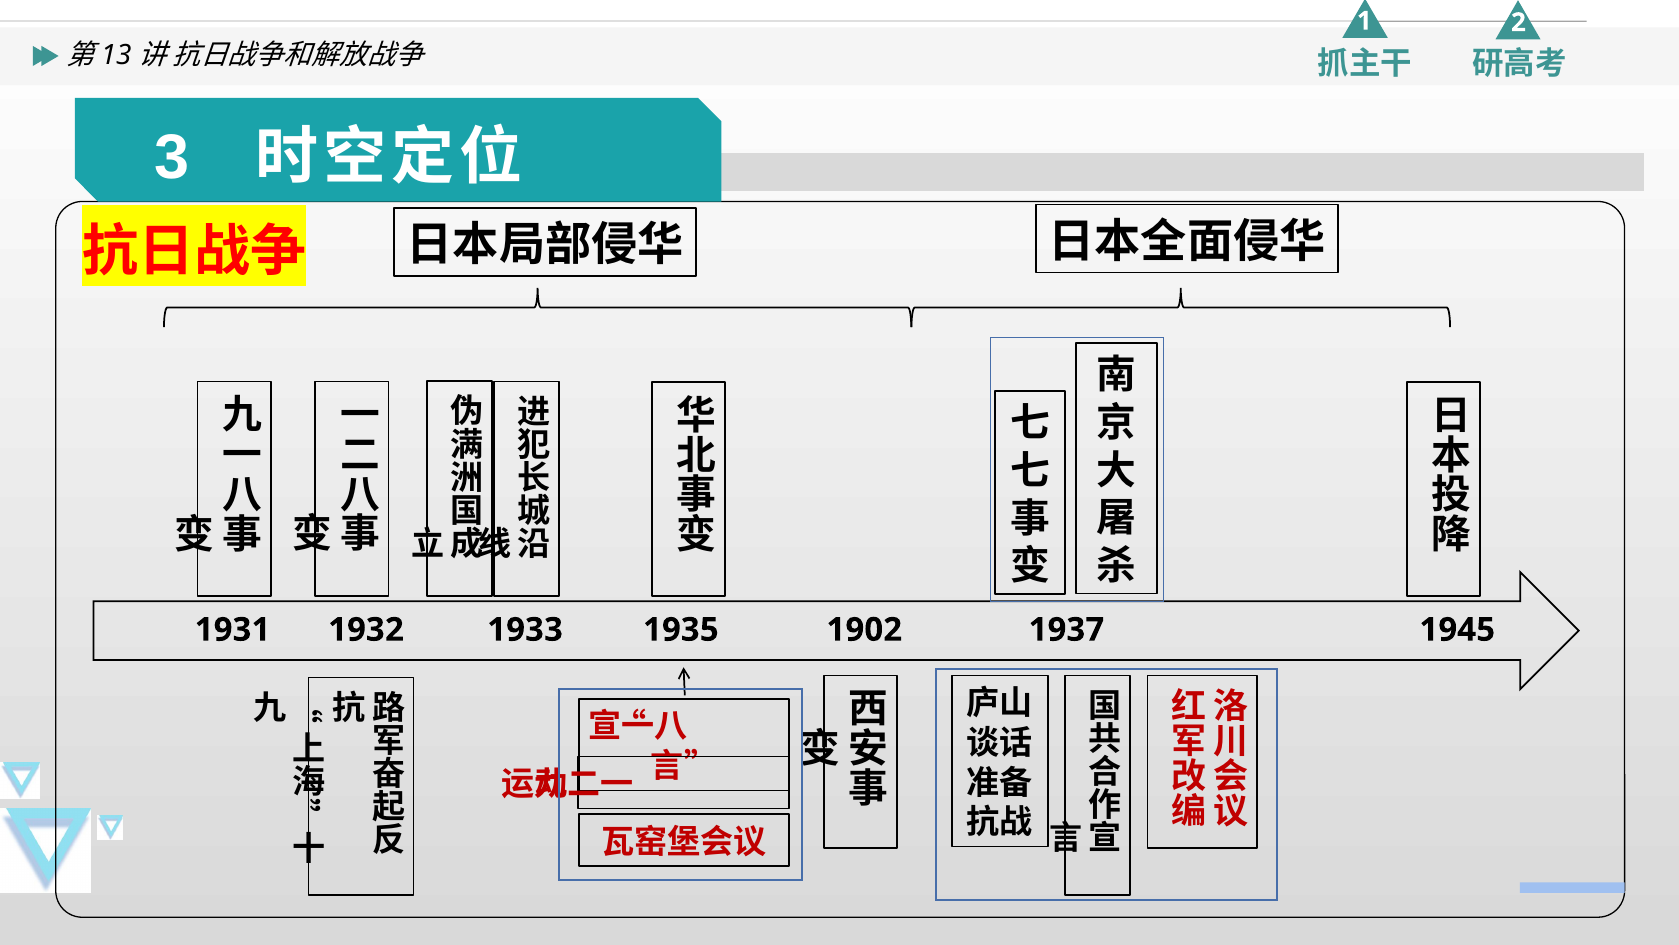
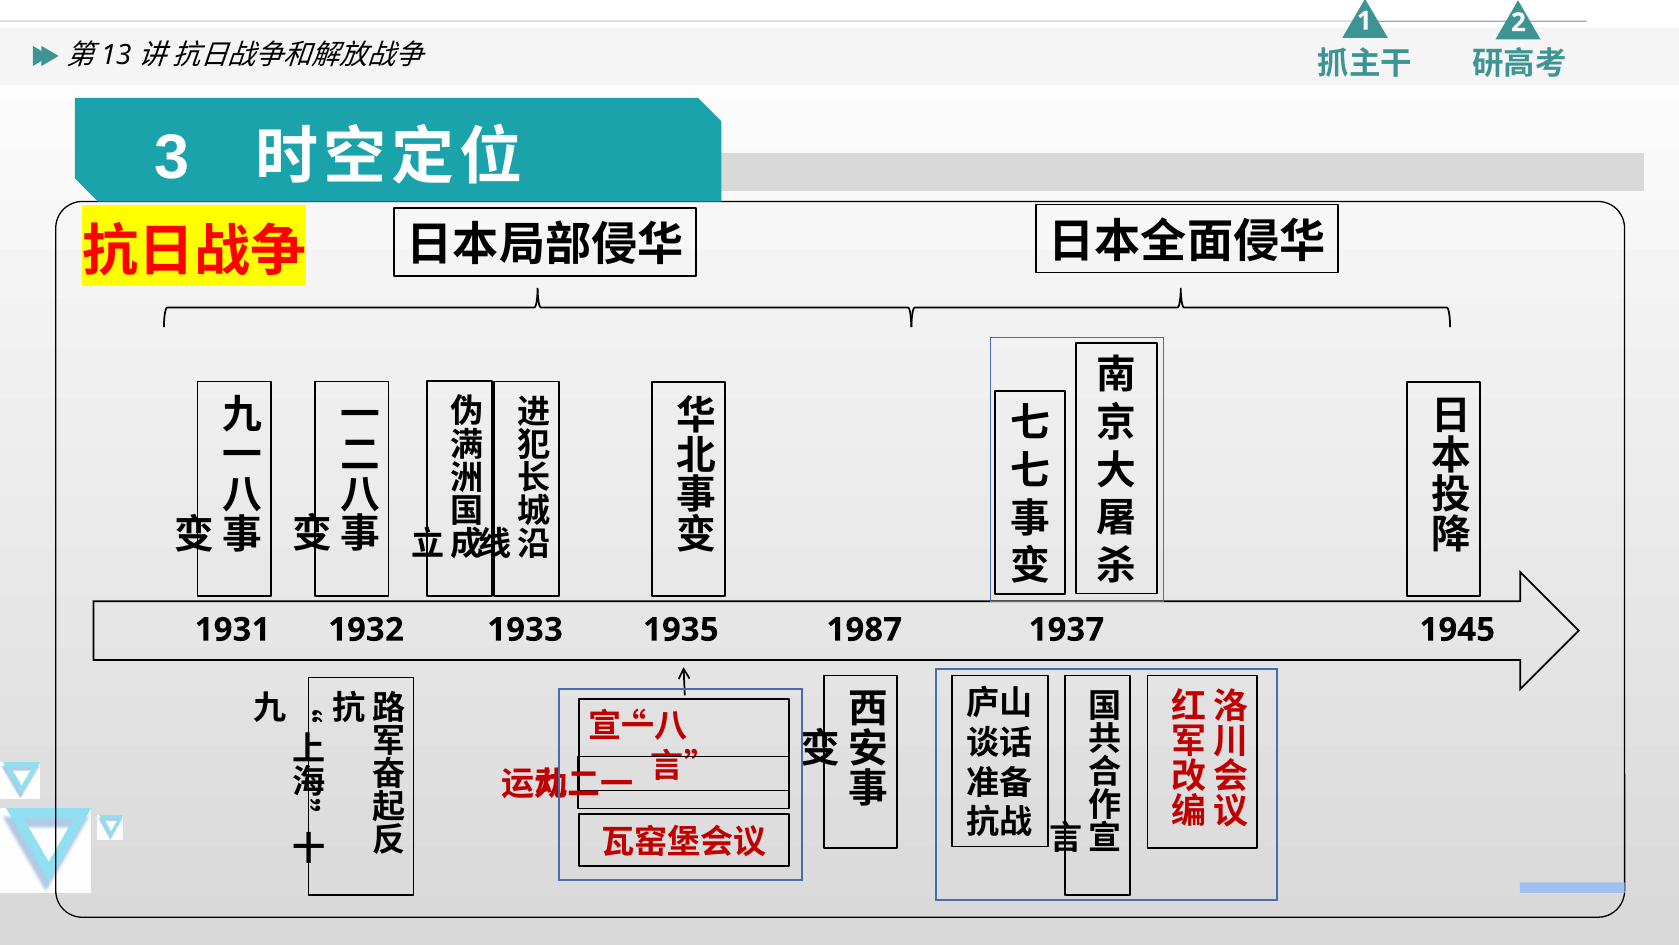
1902: 1902 -> 1987
